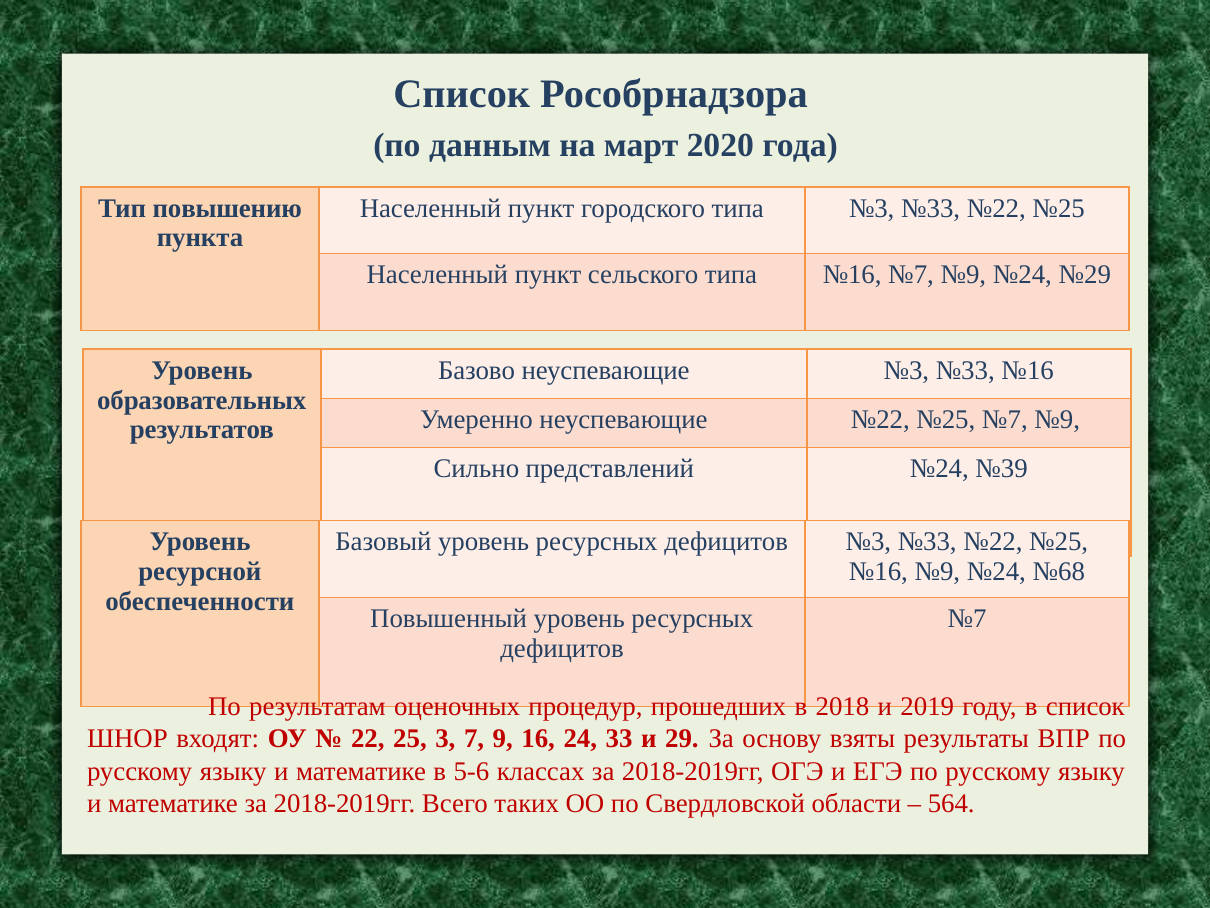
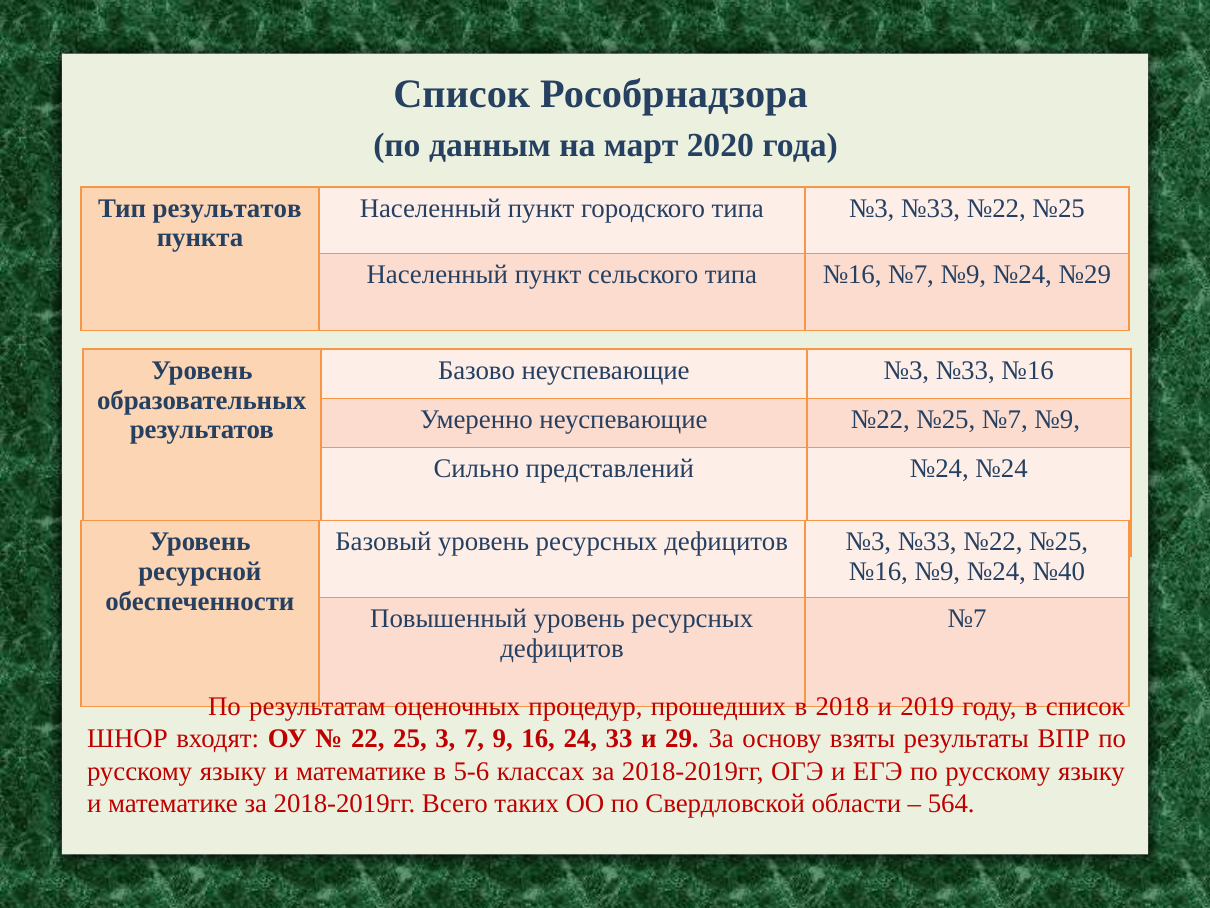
Тип повышению: повышению -> результатов
№24 №39: №39 -> №24
№68: №68 -> №40
